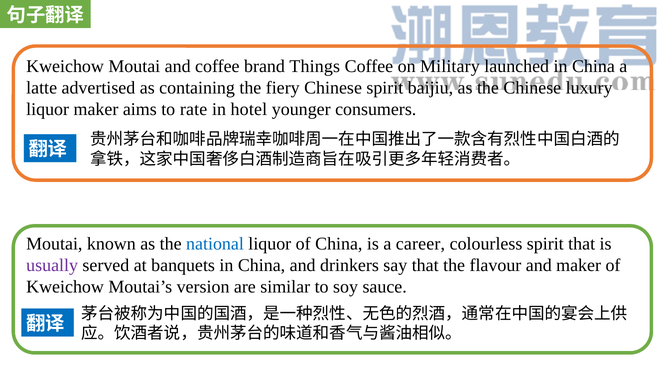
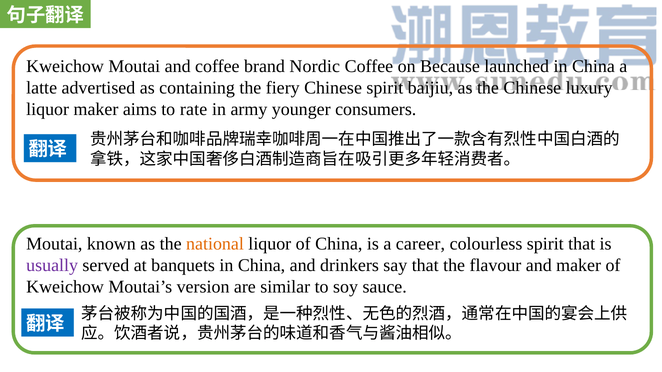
Things: Things -> Nordic
Military: Military -> Because
hotel: hotel -> army
national colour: blue -> orange
